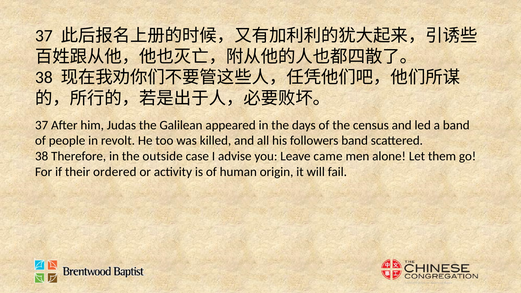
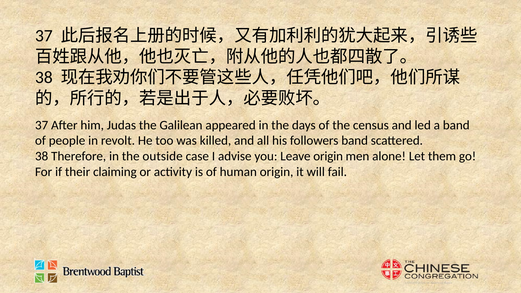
Leave came: came -> origin
ordered: ordered -> claiming
